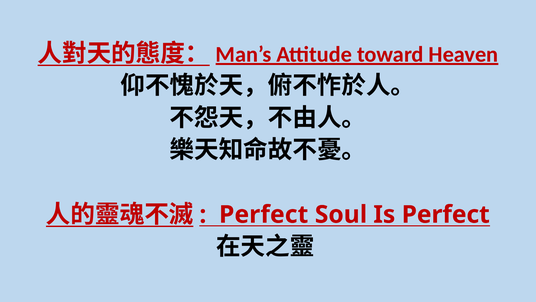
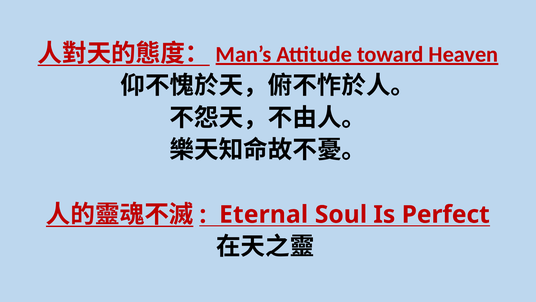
Perfect at (264, 214): Perfect -> Eternal
